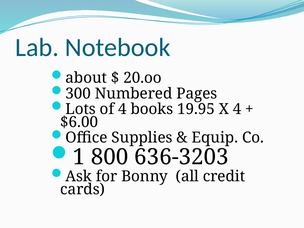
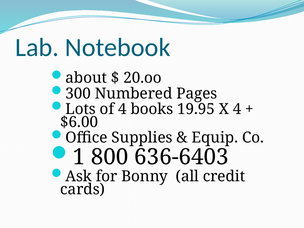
636-3203: 636-3203 -> 636-6403
